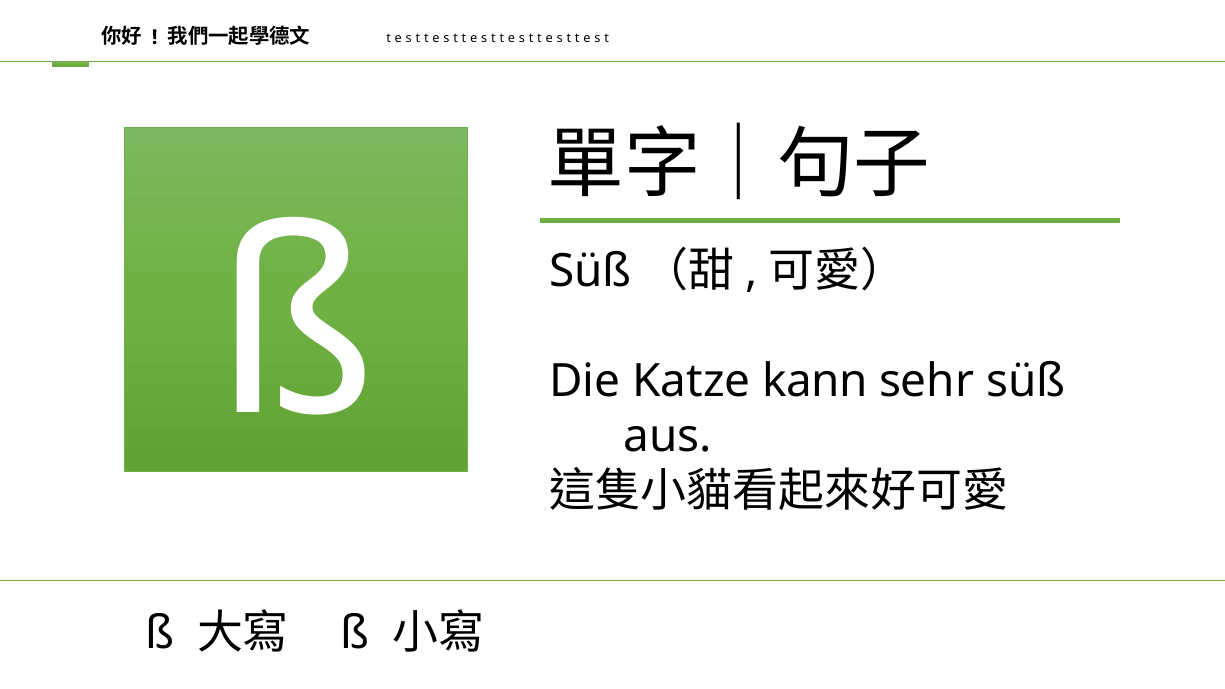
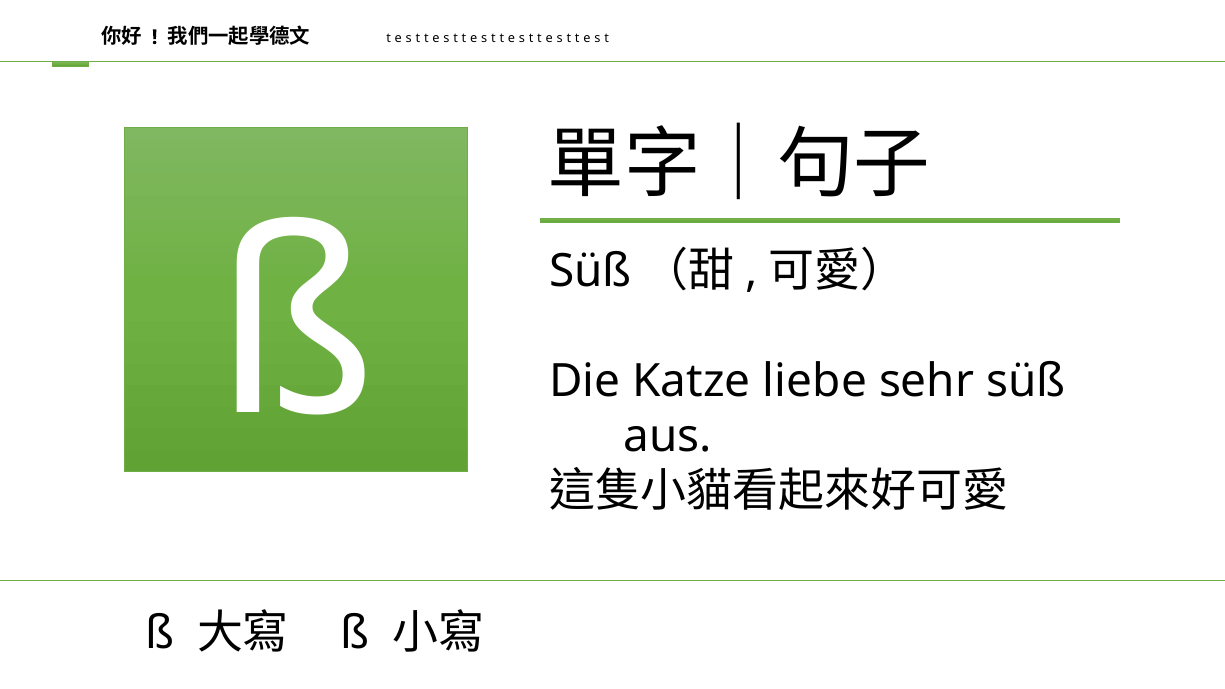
kann: kann -> liebe
